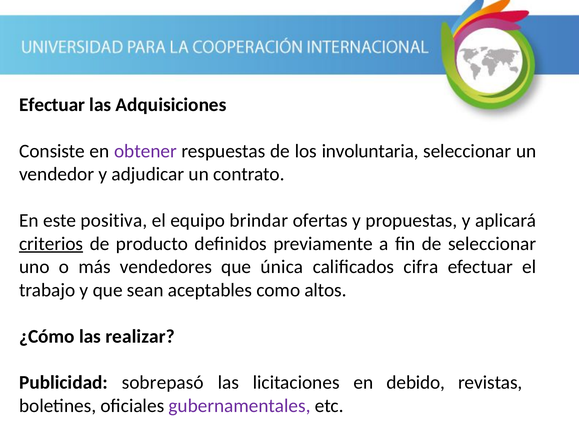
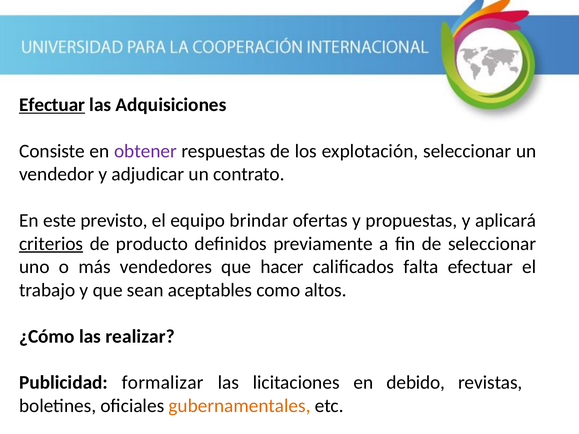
Efectuar at (52, 105) underline: none -> present
involuntaria: involuntaria -> explotación
positiva: positiva -> previsto
única: única -> hacer
cifra: cifra -> falta
sobrepasó: sobrepasó -> formalizar
gubernamentales colour: purple -> orange
